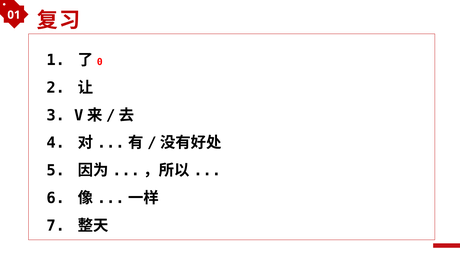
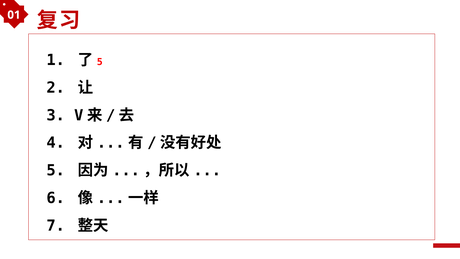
0 at (100, 62): 0 -> 5
